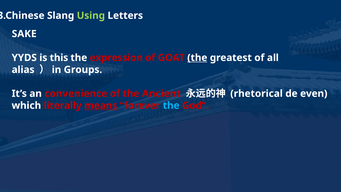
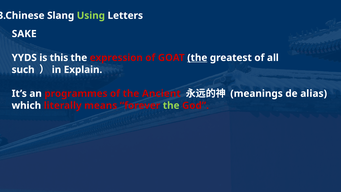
alias: alias -> such
Groups: Groups -> Explain
convenience: convenience -> programmes
rhetorical: rhetorical -> meanings
even: even -> alias
means underline: present -> none
the at (171, 105) colour: light blue -> light green
